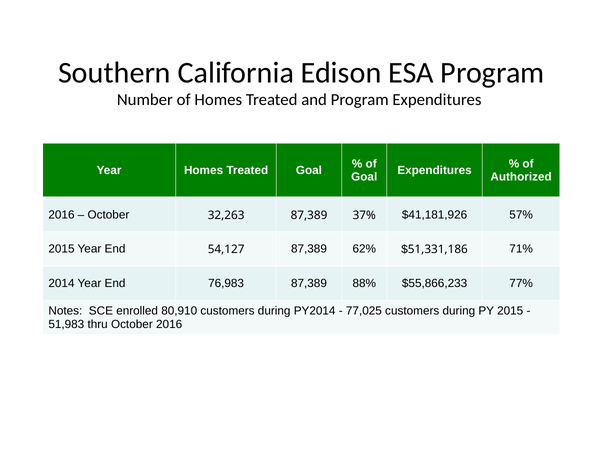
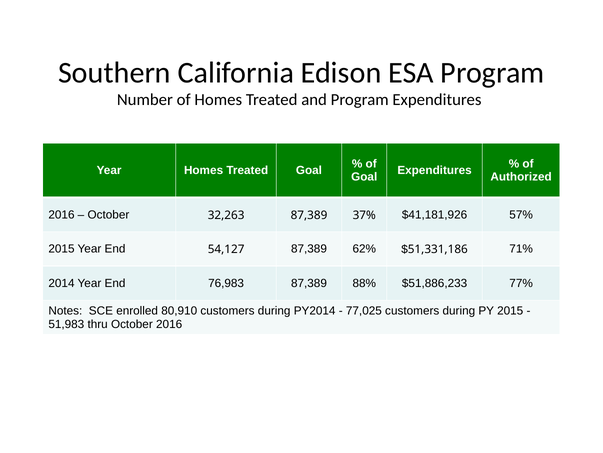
$55,866,233: $55,866,233 -> $51,886,233
